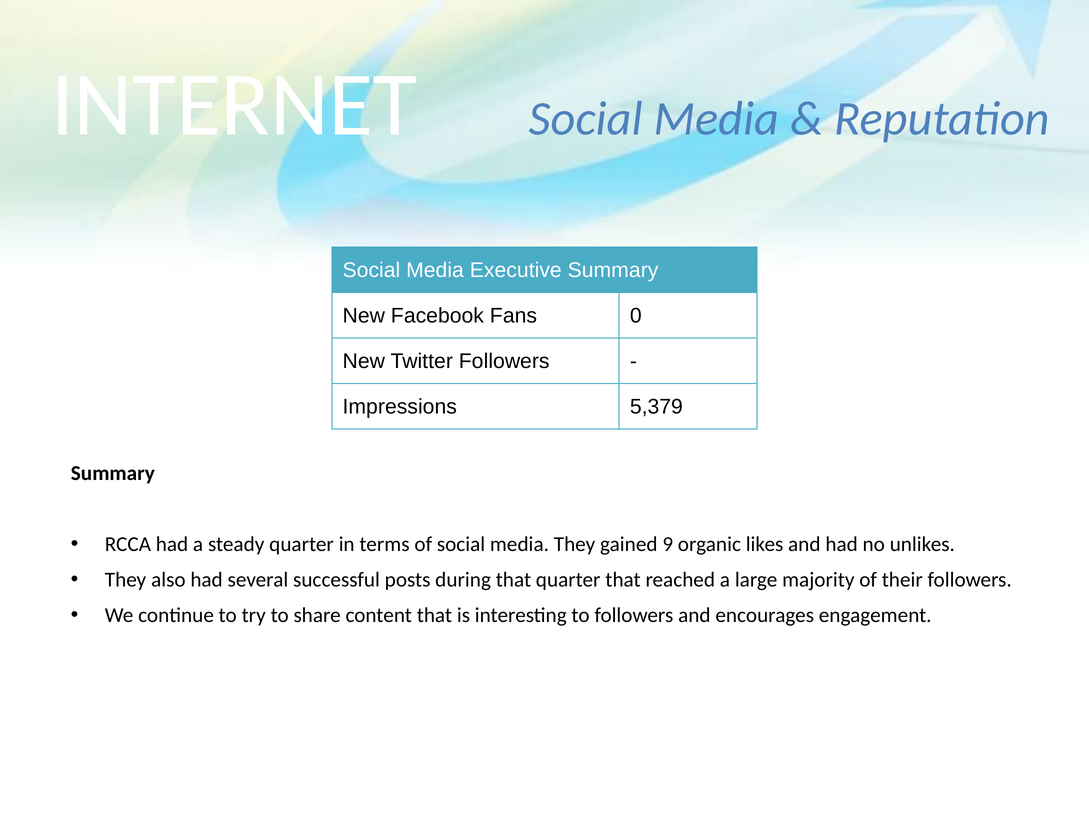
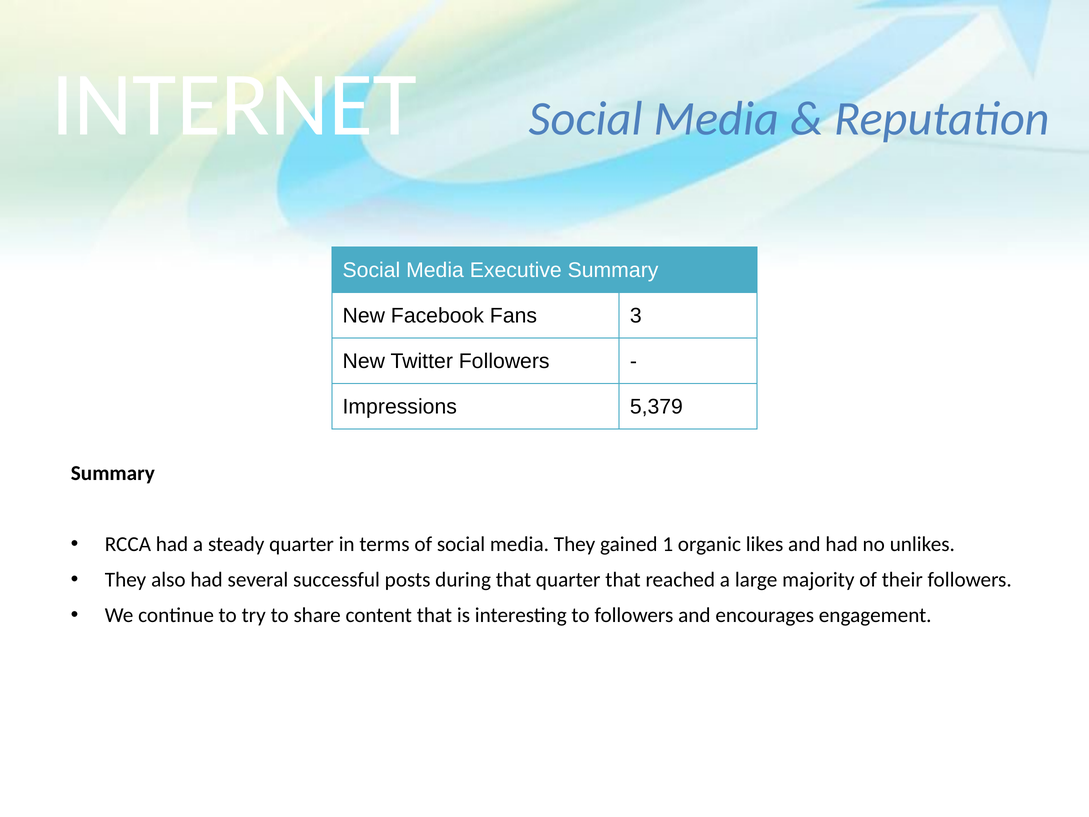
0: 0 -> 3
9: 9 -> 1
